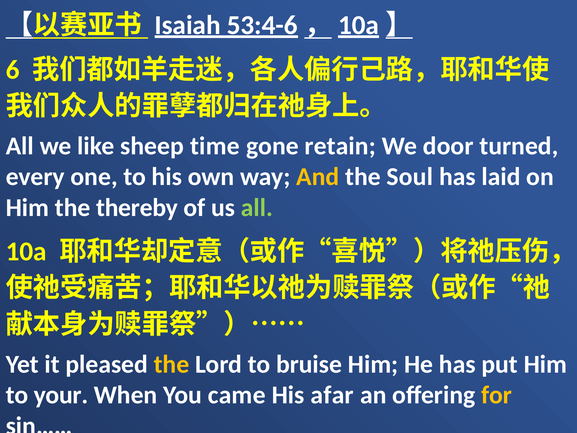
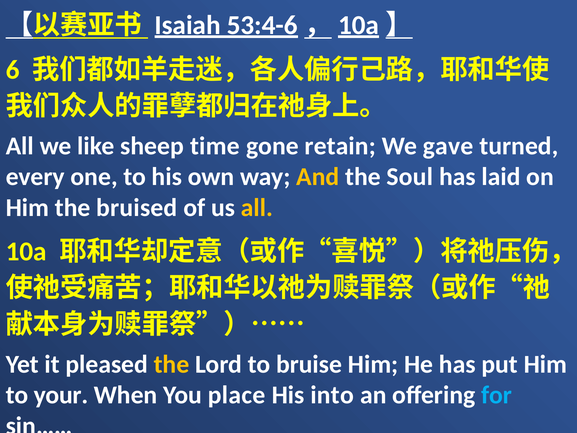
door: door -> gave
thereby: thereby -> bruised
all at (257, 207) colour: light green -> yellow
came: came -> place
afar: afar -> into
for colour: yellow -> light blue
